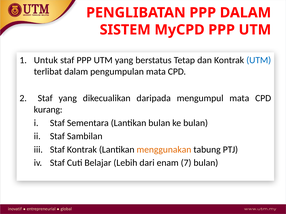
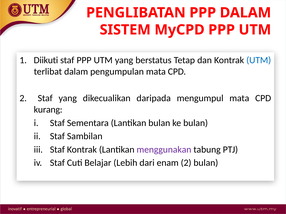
Untuk: Untuk -> Diikuti
menggunakan colour: orange -> purple
enam 7: 7 -> 2
